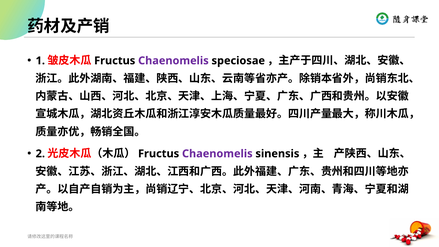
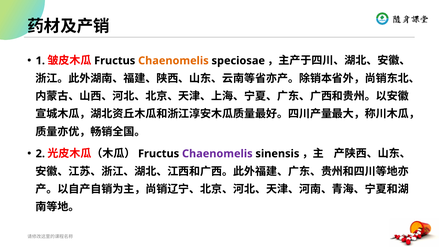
Chaenomelis at (173, 61) colour: purple -> orange
